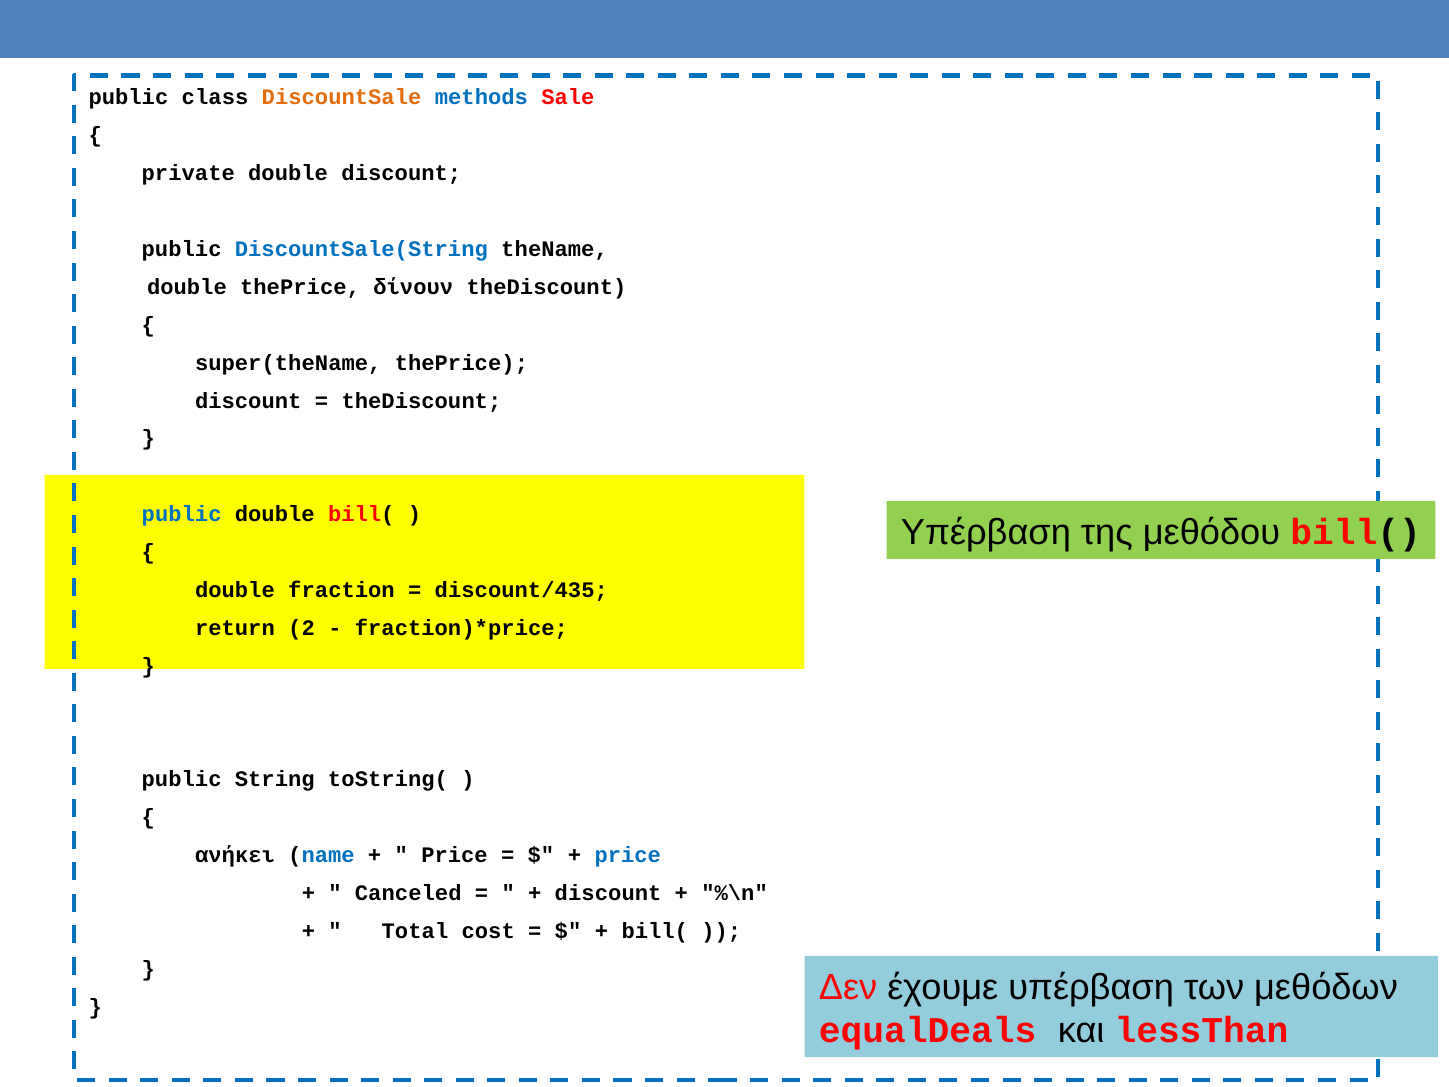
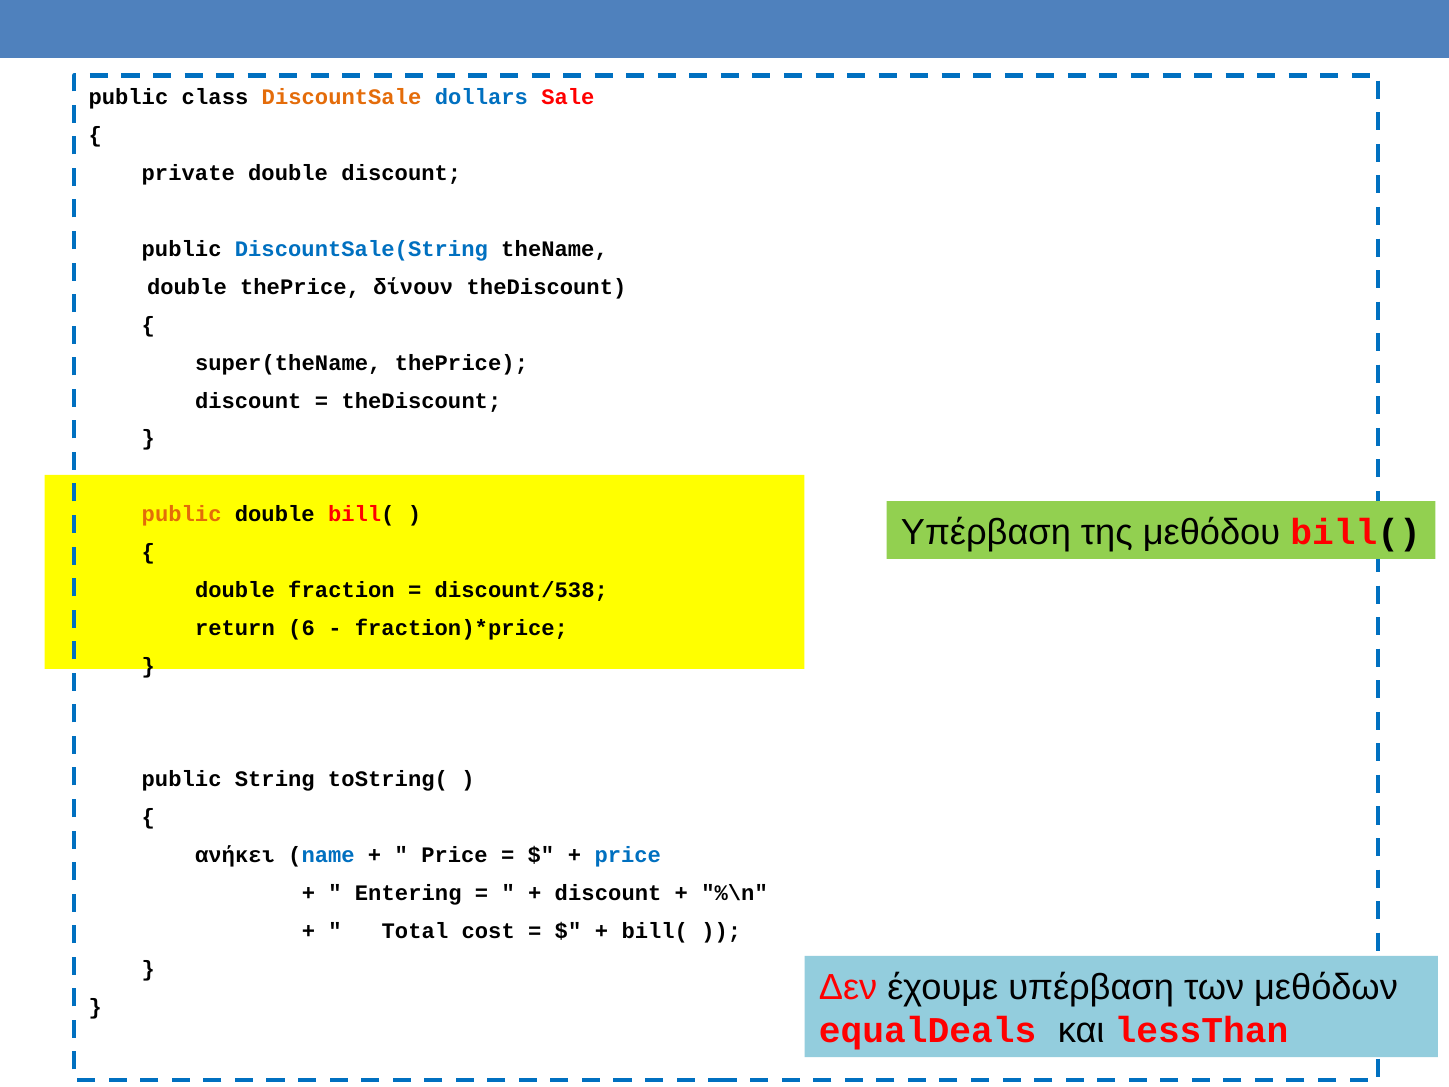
methods: methods -> dollars
public at (182, 514) colour: blue -> orange
discount/435: discount/435 -> discount/538
2: 2 -> 6
Canceled: Canceled -> Entering
